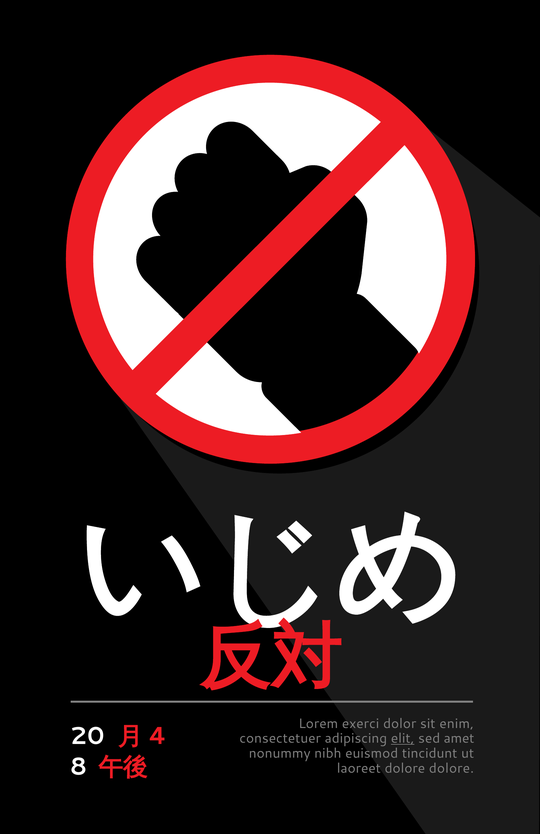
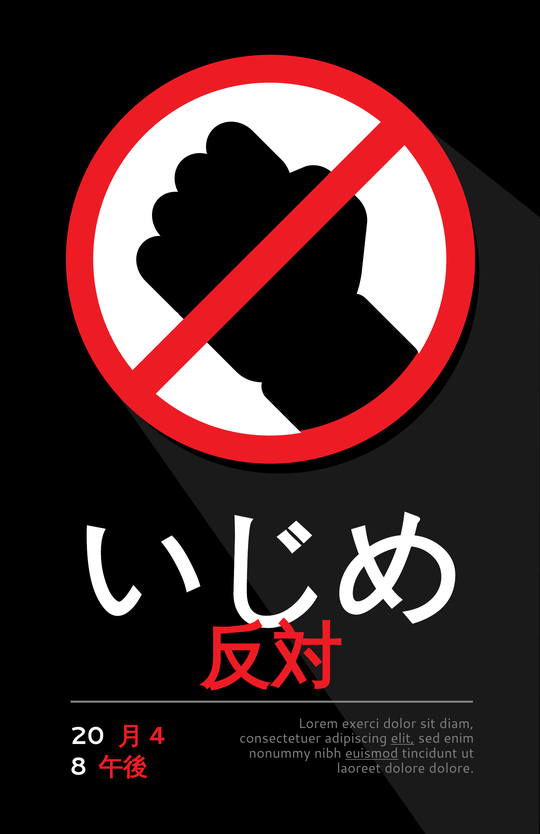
enim: enim -> diam
amet: amet -> enim
euismod underline: none -> present
